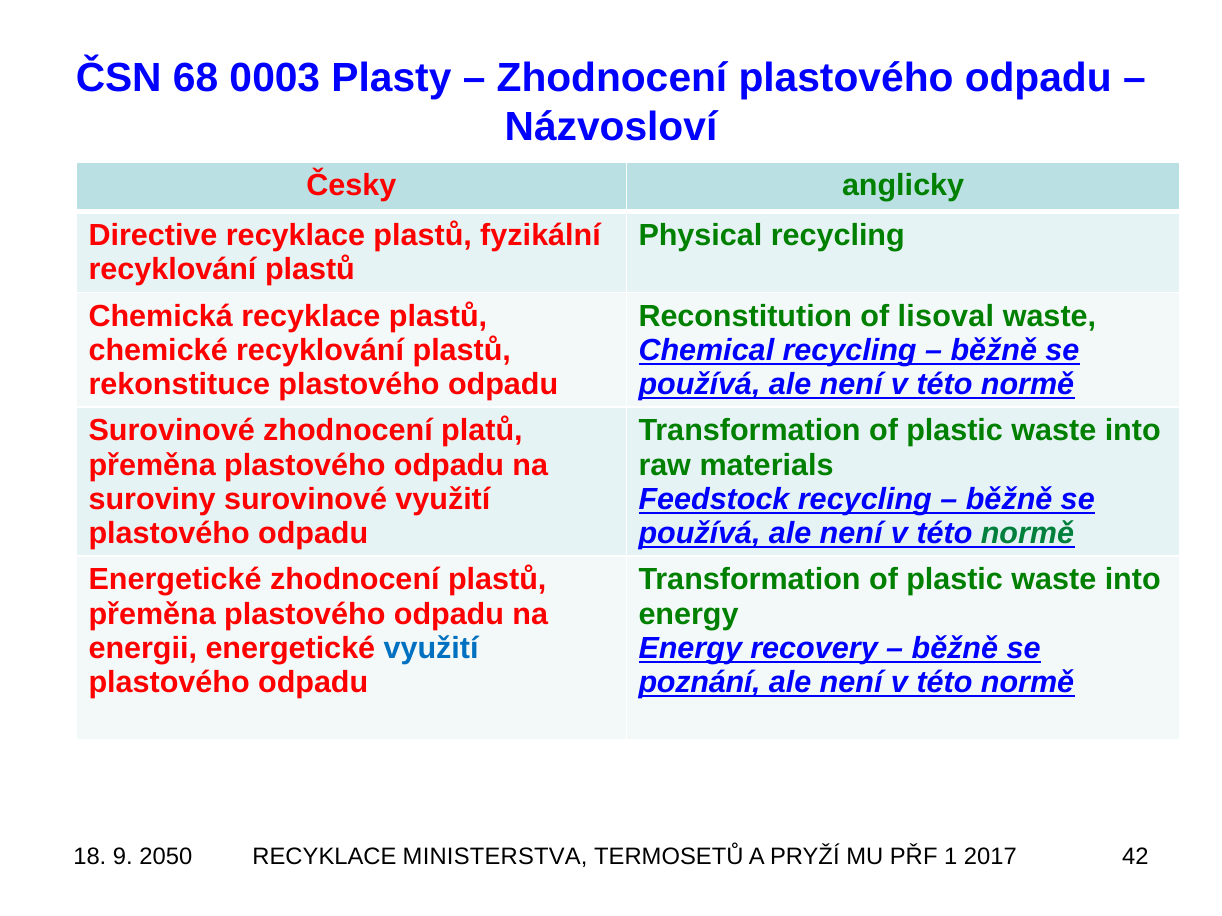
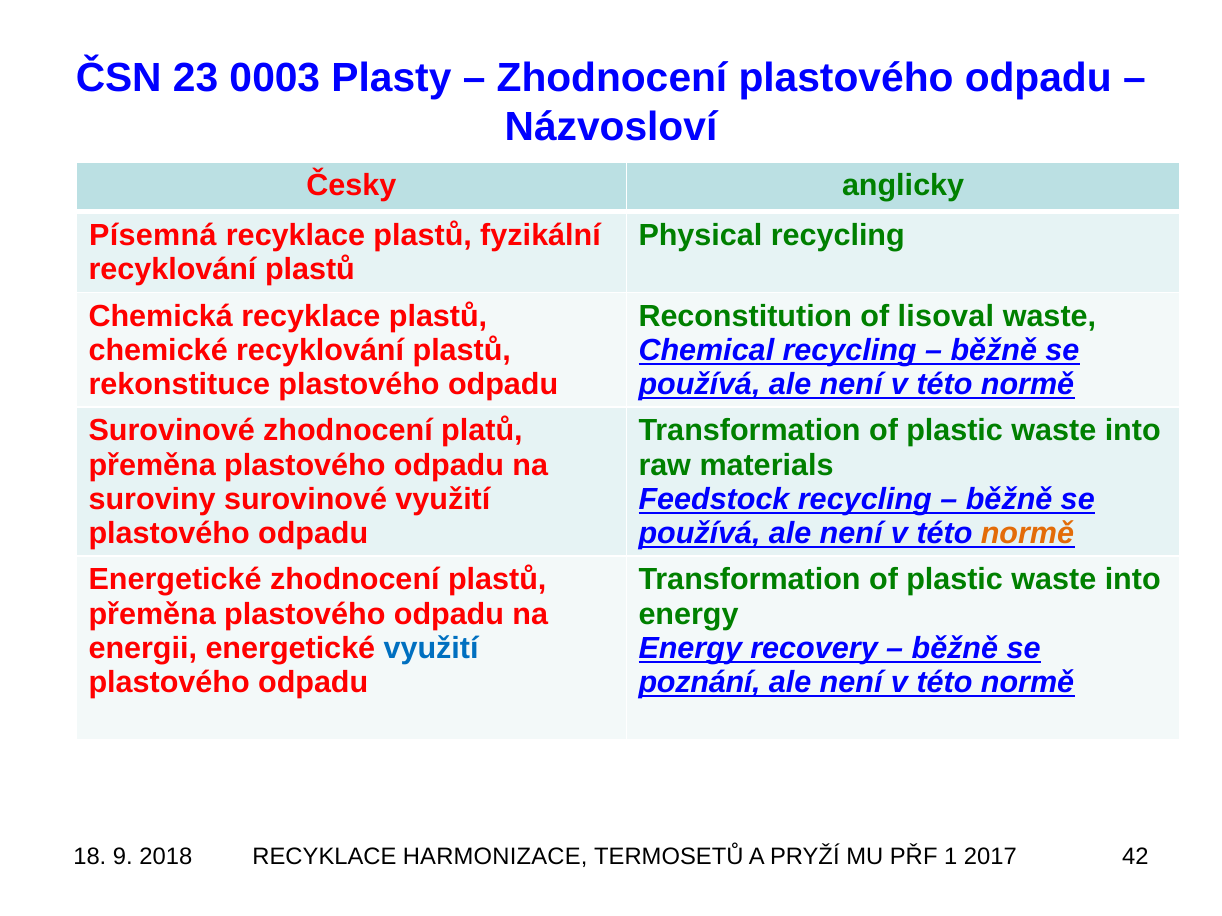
68: 68 -> 23
Directive: Directive -> Písemná
normě at (1027, 534) colour: green -> orange
2050: 2050 -> 2018
MINISTERSTVA: MINISTERSTVA -> HARMONIZACE
